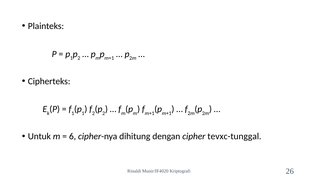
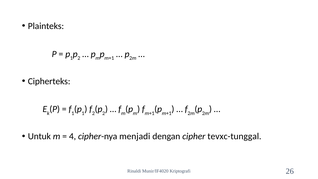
6: 6 -> 4
dihitung: dihitung -> menjadi
